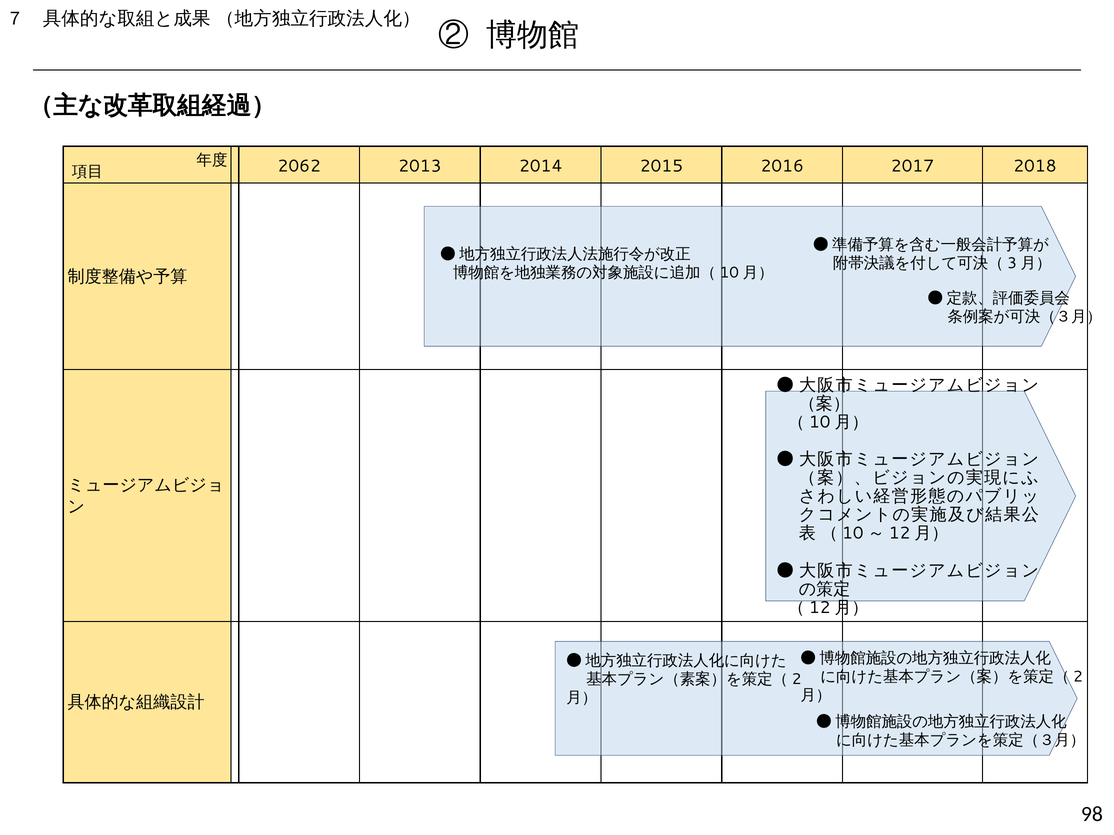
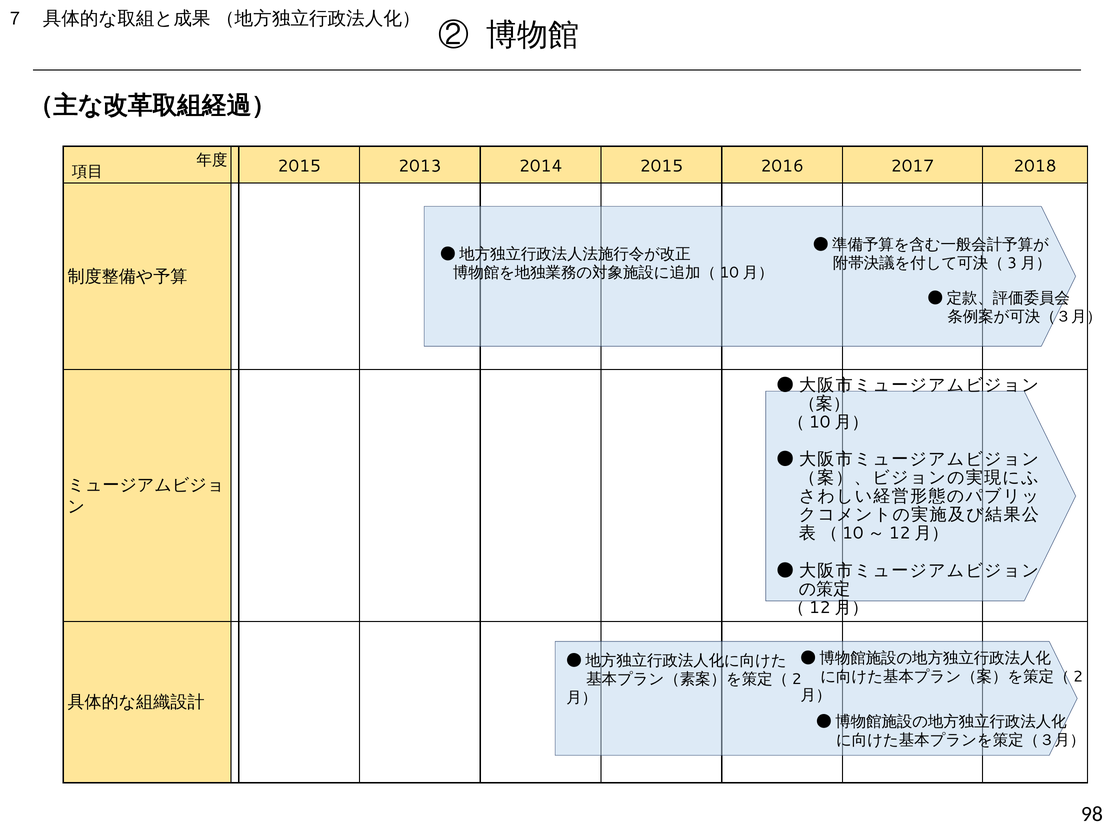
2062 at (299, 166): 2062 -> 2015
